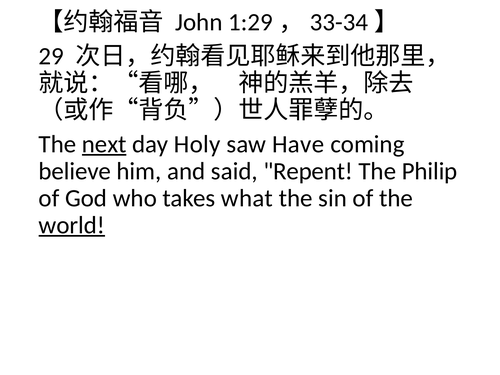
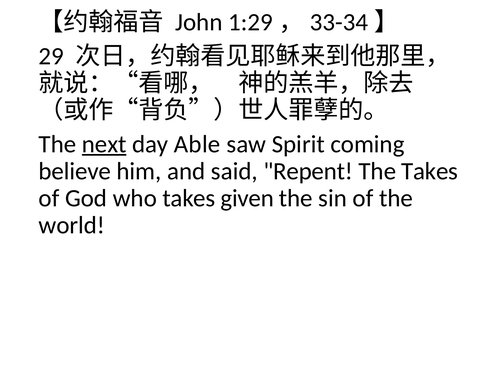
Holy: Holy -> Able
Have: Have -> Spirit
The Philip: Philip -> Takes
what: what -> given
world underline: present -> none
